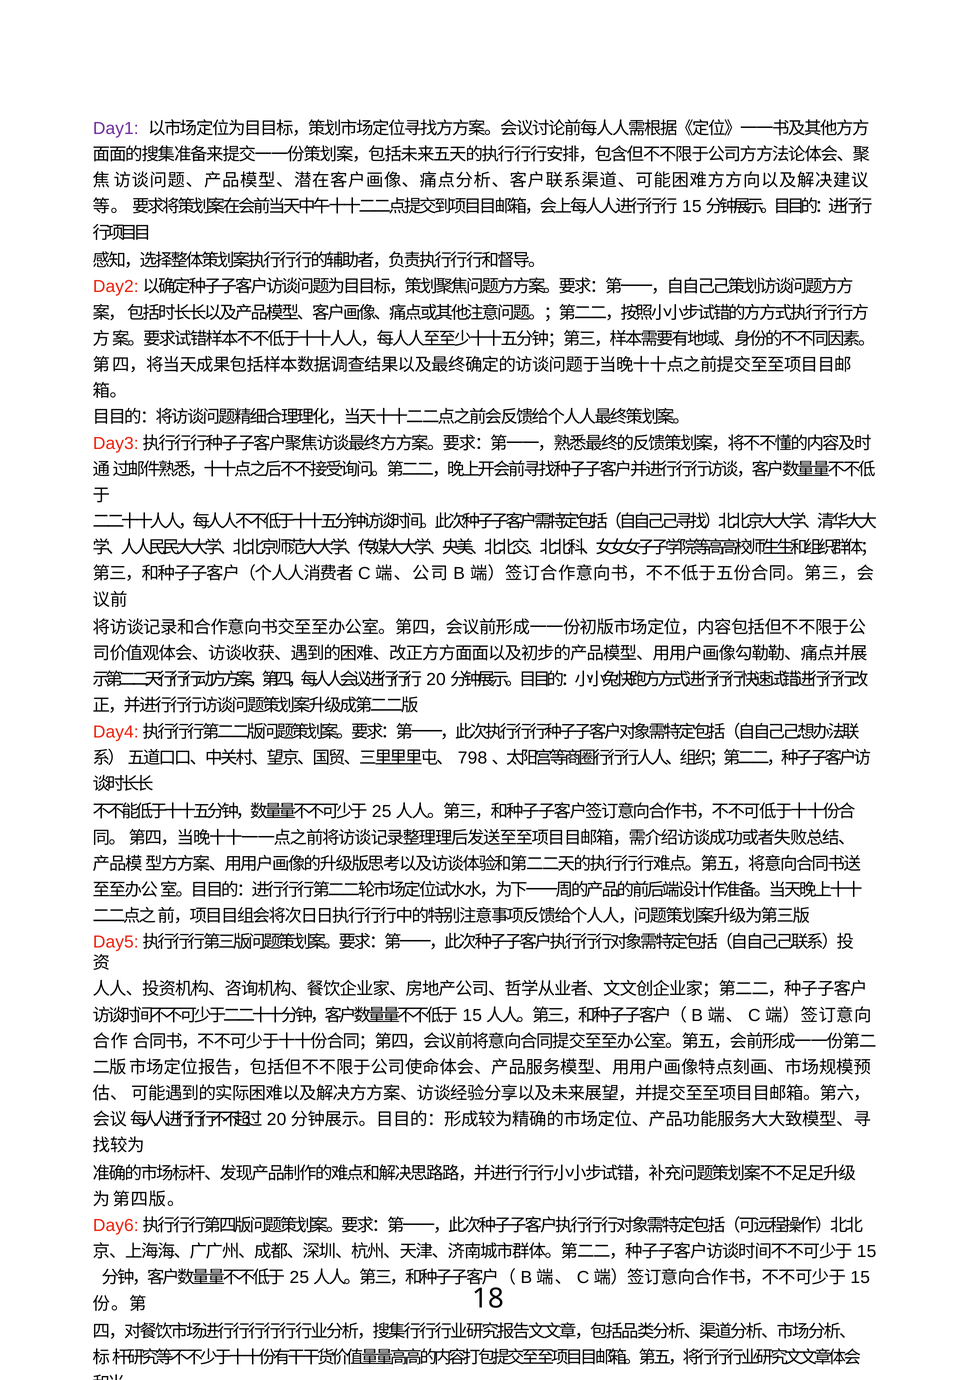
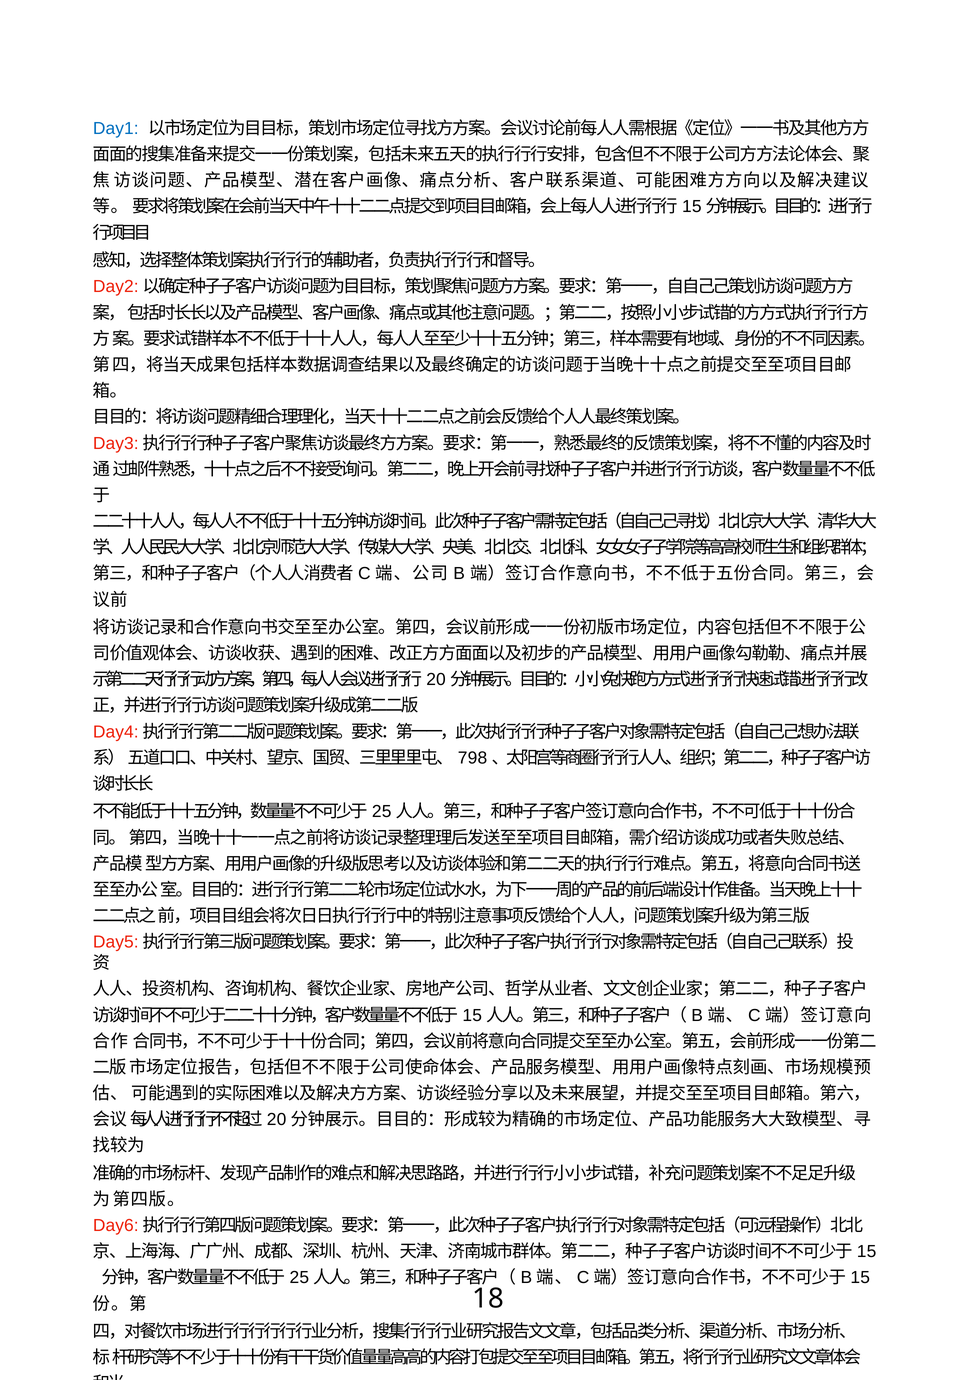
Day1 colour: purple -> blue
